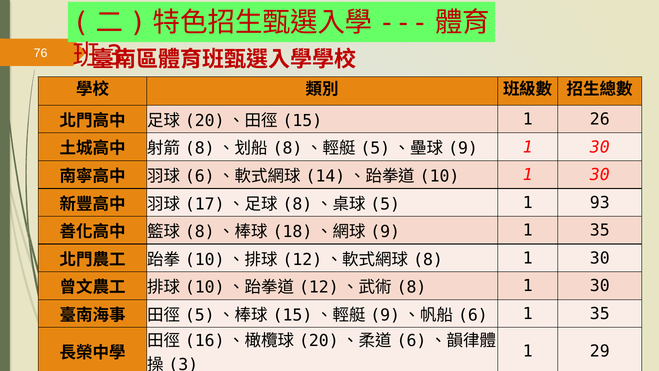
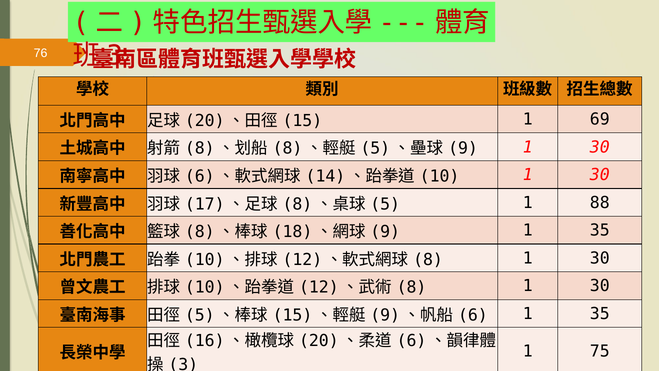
26: 26 -> 69
93: 93 -> 88
29: 29 -> 75
